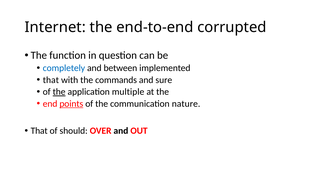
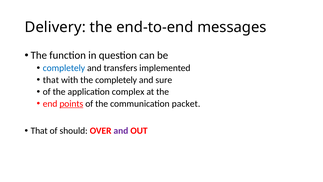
Internet: Internet -> Delivery
corrupted: corrupted -> messages
between: between -> transfers
the commands: commands -> completely
the at (59, 92) underline: present -> none
multiple: multiple -> complex
nature: nature -> packet
and at (121, 131) colour: black -> purple
